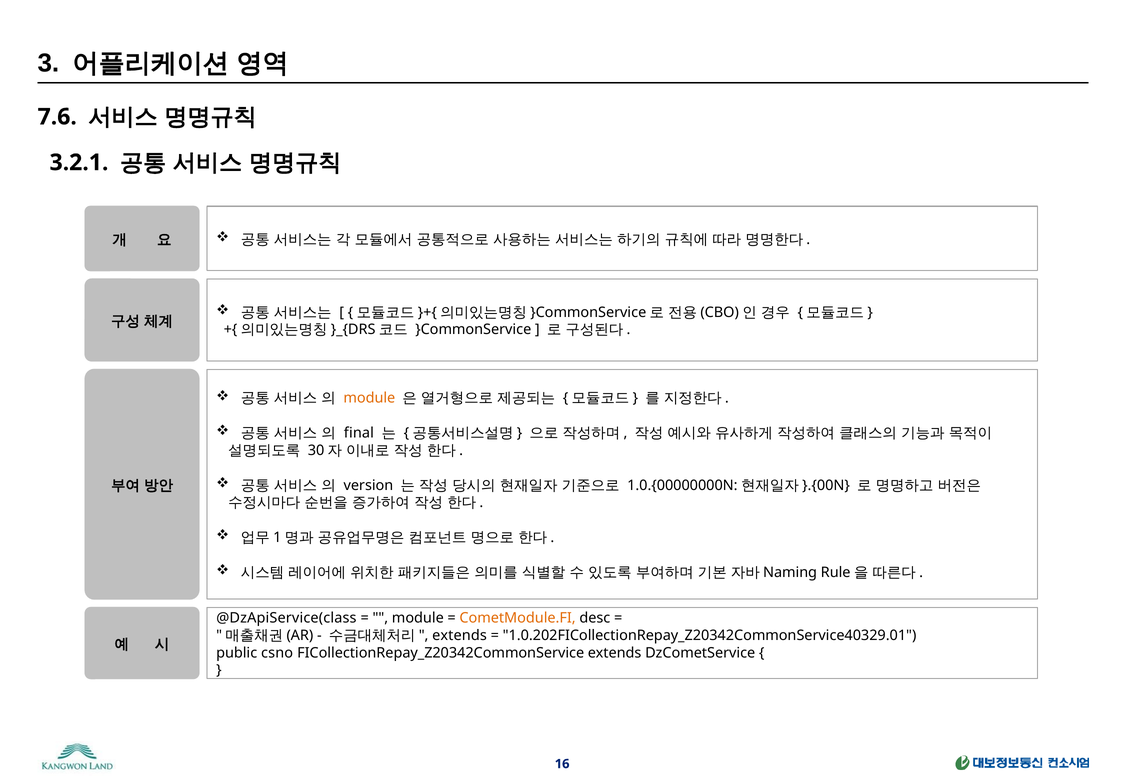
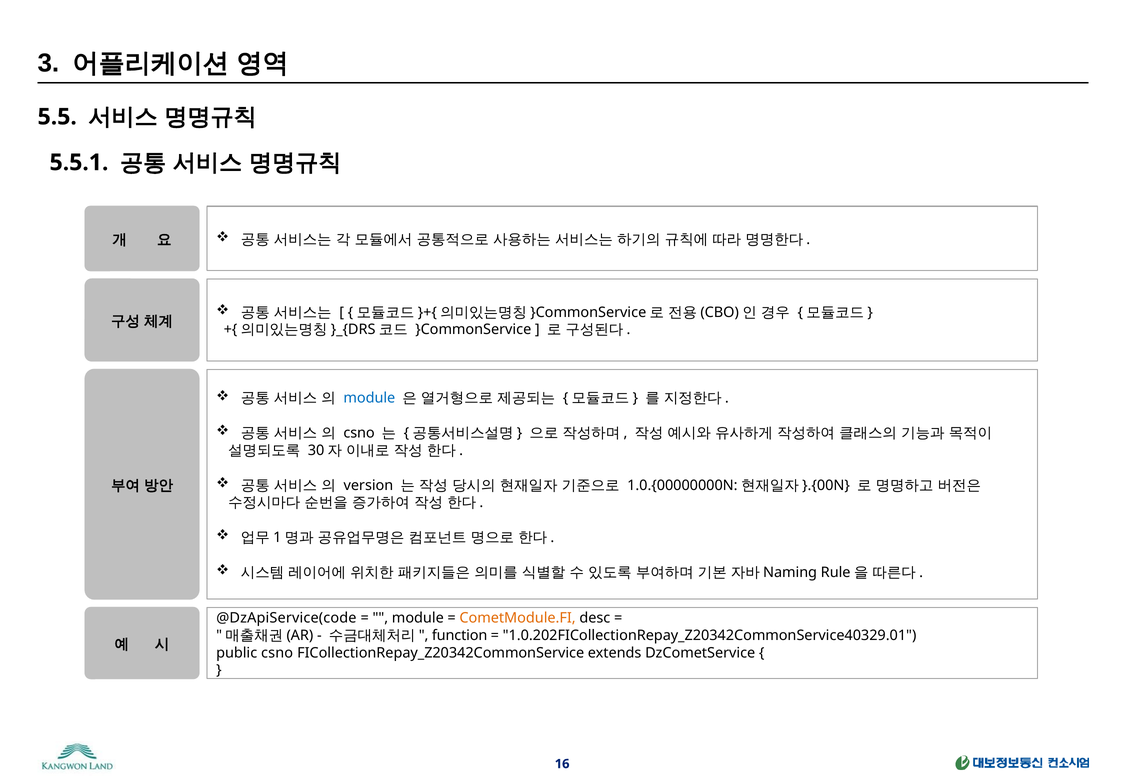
7.6: 7.6 -> 5.5
3.2.1: 3.2.1 -> 5.5.1
module at (369, 398) colour: orange -> blue
final at (359, 433): final -> csno
@DzApiService(class: @DzApiService(class -> @DzApiService(code
extends at (460, 635): extends -> function
